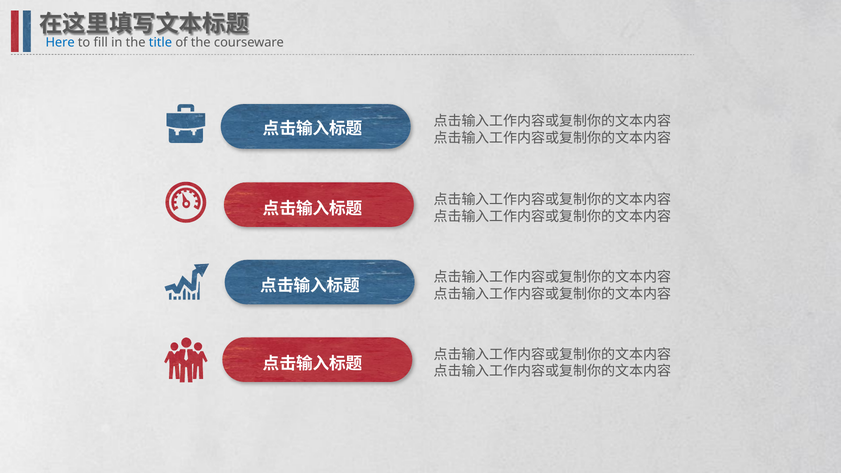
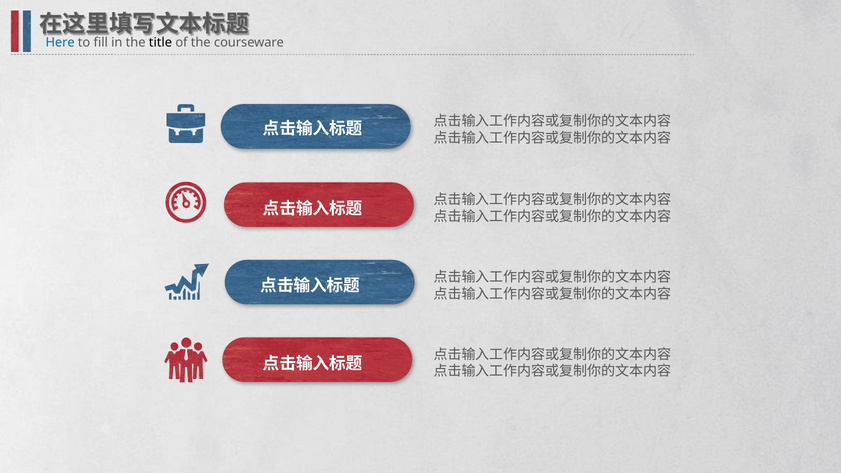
title colour: blue -> black
